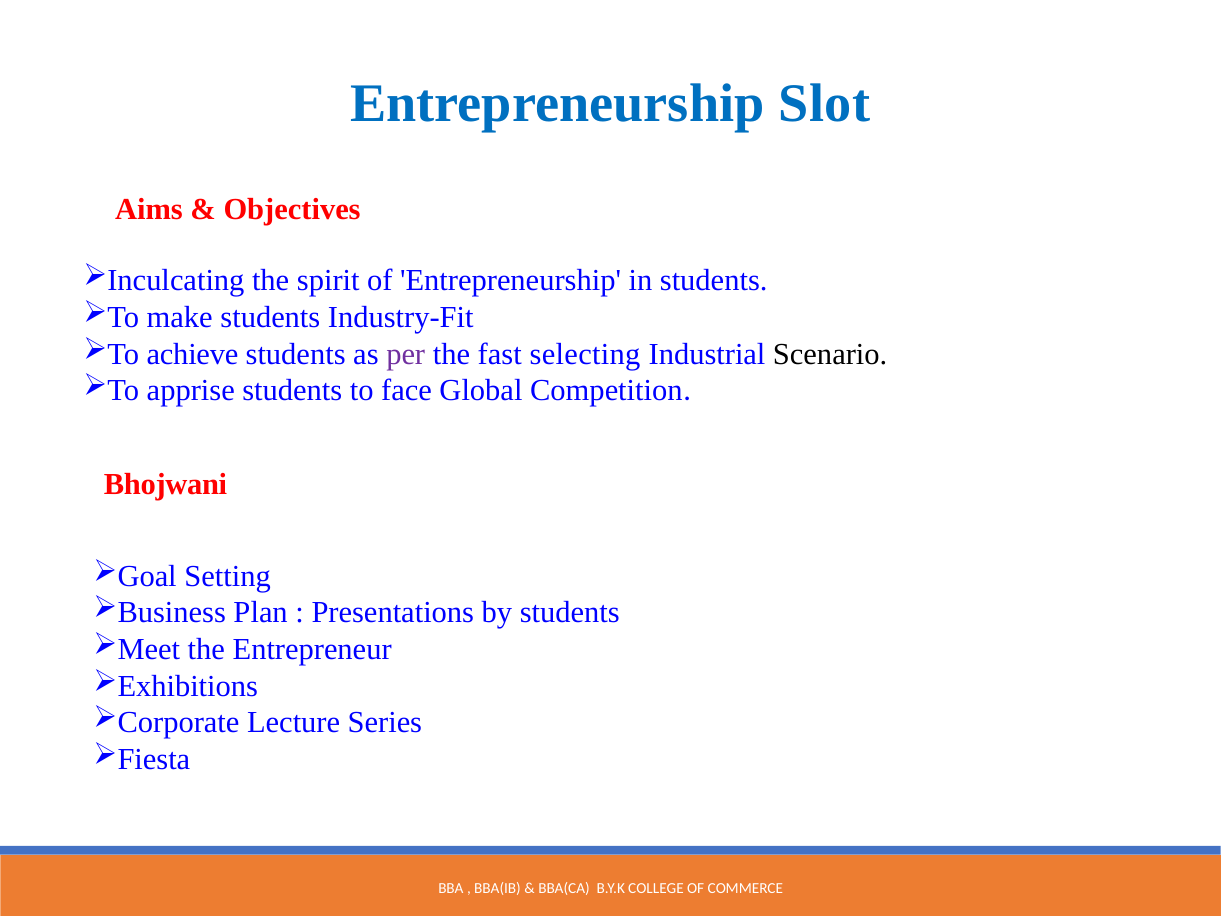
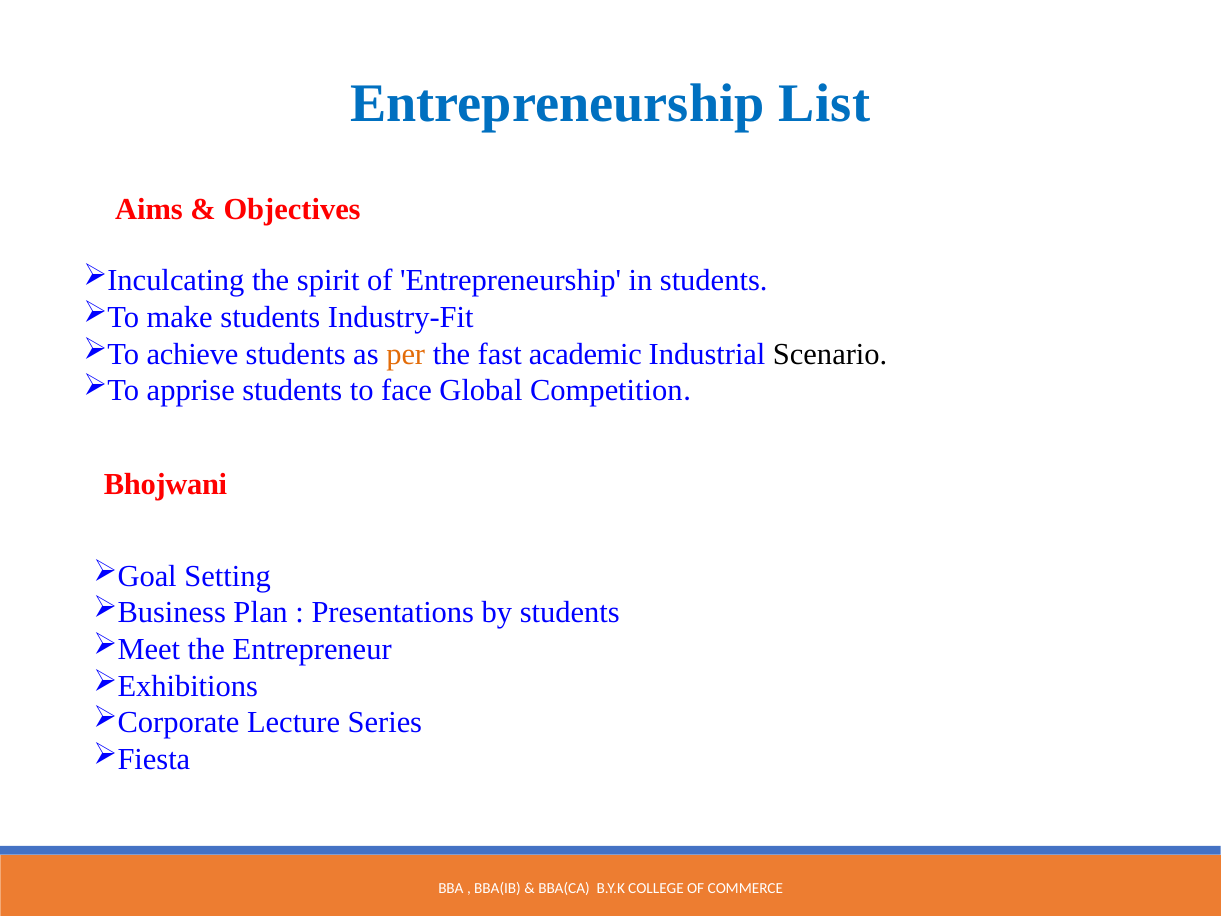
Slot: Slot -> List
per colour: purple -> orange
selecting: selecting -> academic
